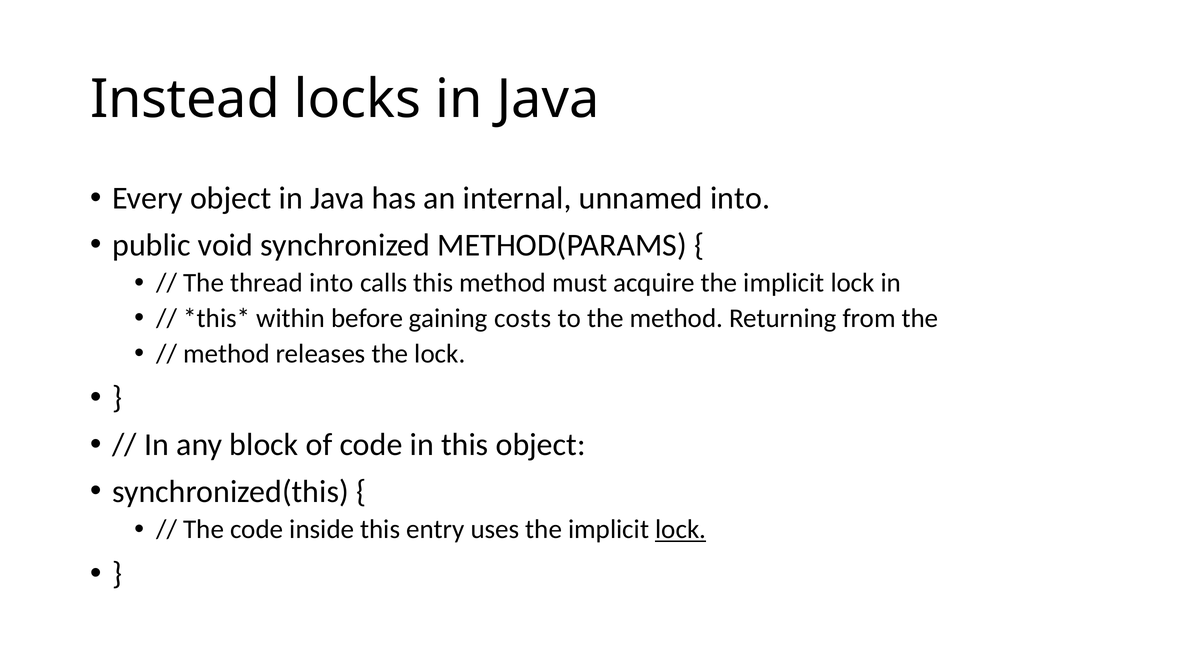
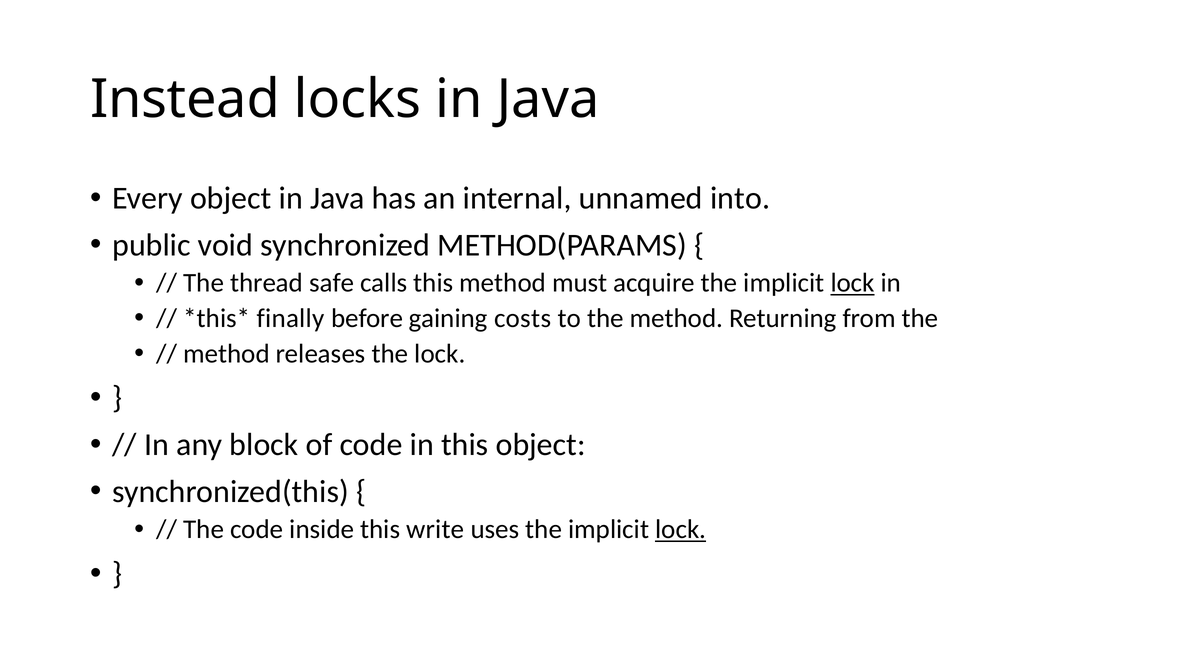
thread into: into -> safe
lock at (853, 283) underline: none -> present
within: within -> finally
entry: entry -> write
